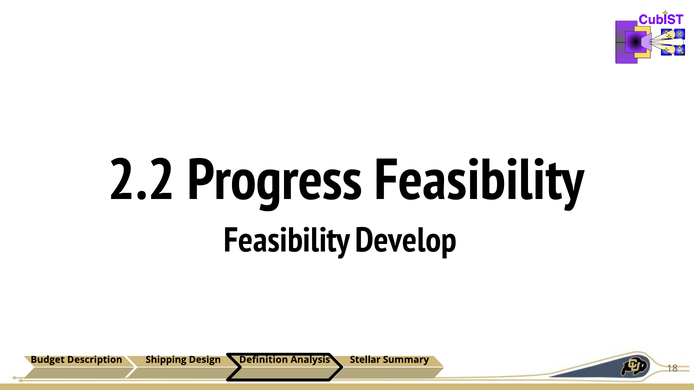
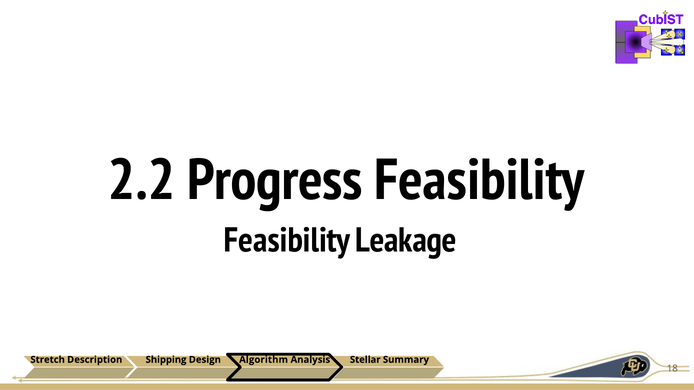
Develop: Develop -> Leakage
Budget: Budget -> Stretch
Definition: Definition -> Algorithm
